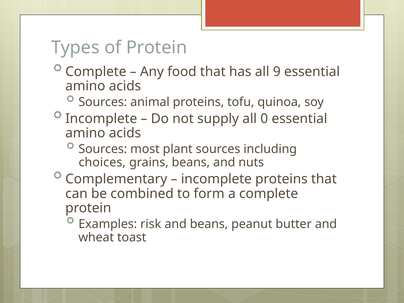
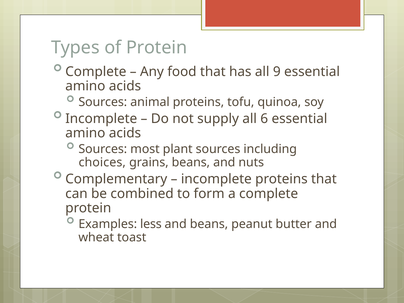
0: 0 -> 6
risk: risk -> less
